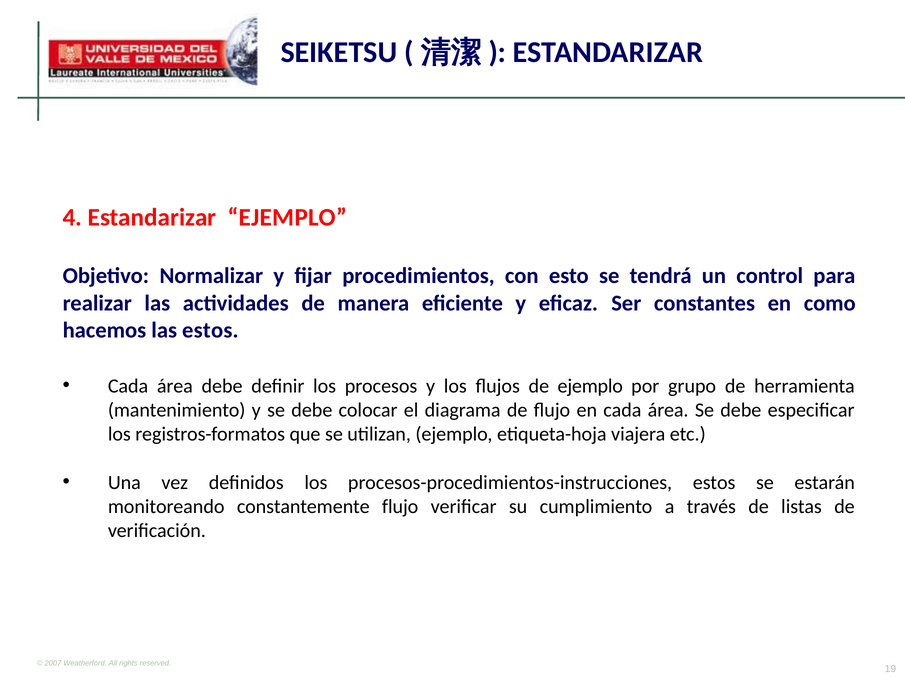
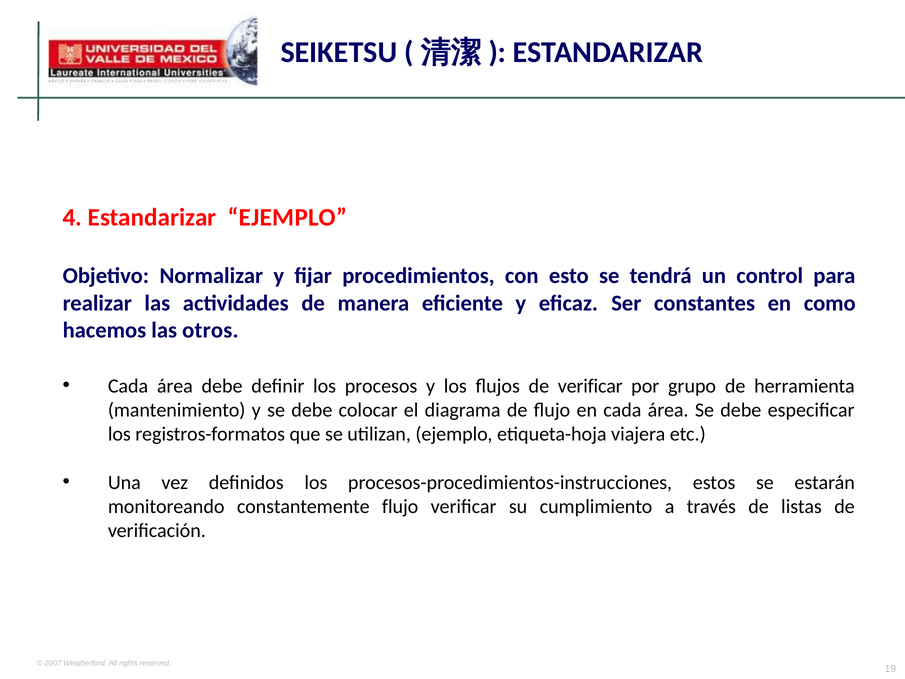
las estos: estos -> otros
de ejemplo: ejemplo -> verificar
